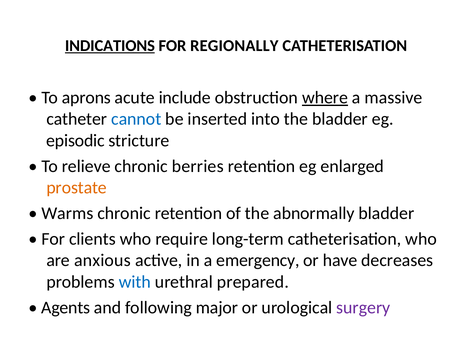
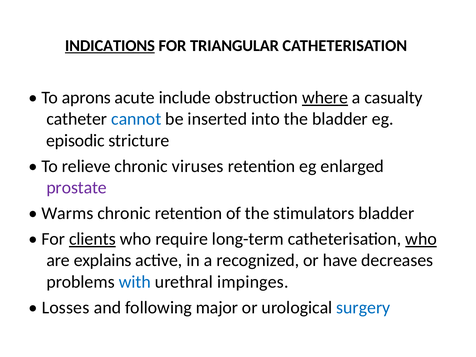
REGIONALLY: REGIONALLY -> TRIANGULAR
massive: massive -> casualty
berries: berries -> viruses
prostate colour: orange -> purple
abnormally: abnormally -> stimulators
clients underline: none -> present
who at (421, 239) underline: none -> present
anxious: anxious -> explains
emergency: emergency -> recognized
prepared: prepared -> impinges
Agents: Agents -> Losses
surgery colour: purple -> blue
